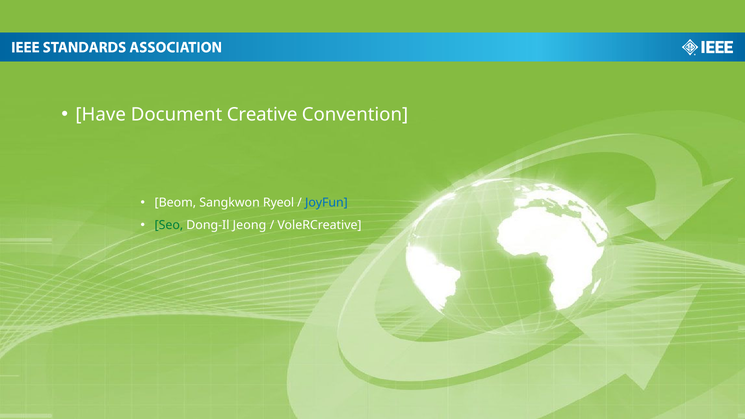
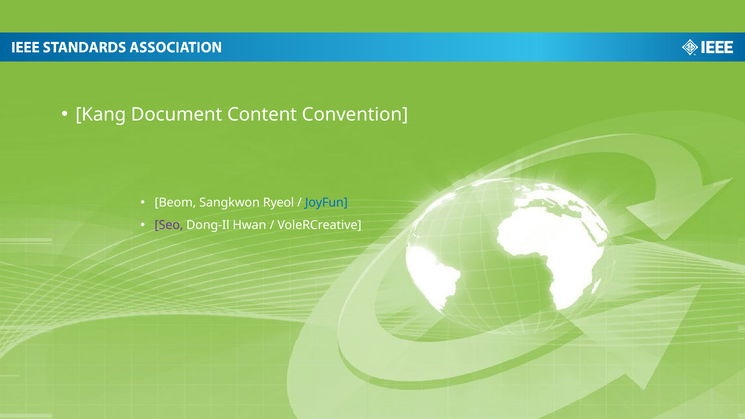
Have: Have -> Kang
Creative: Creative -> Content
Seo colour: green -> purple
Jeong: Jeong -> Hwan
